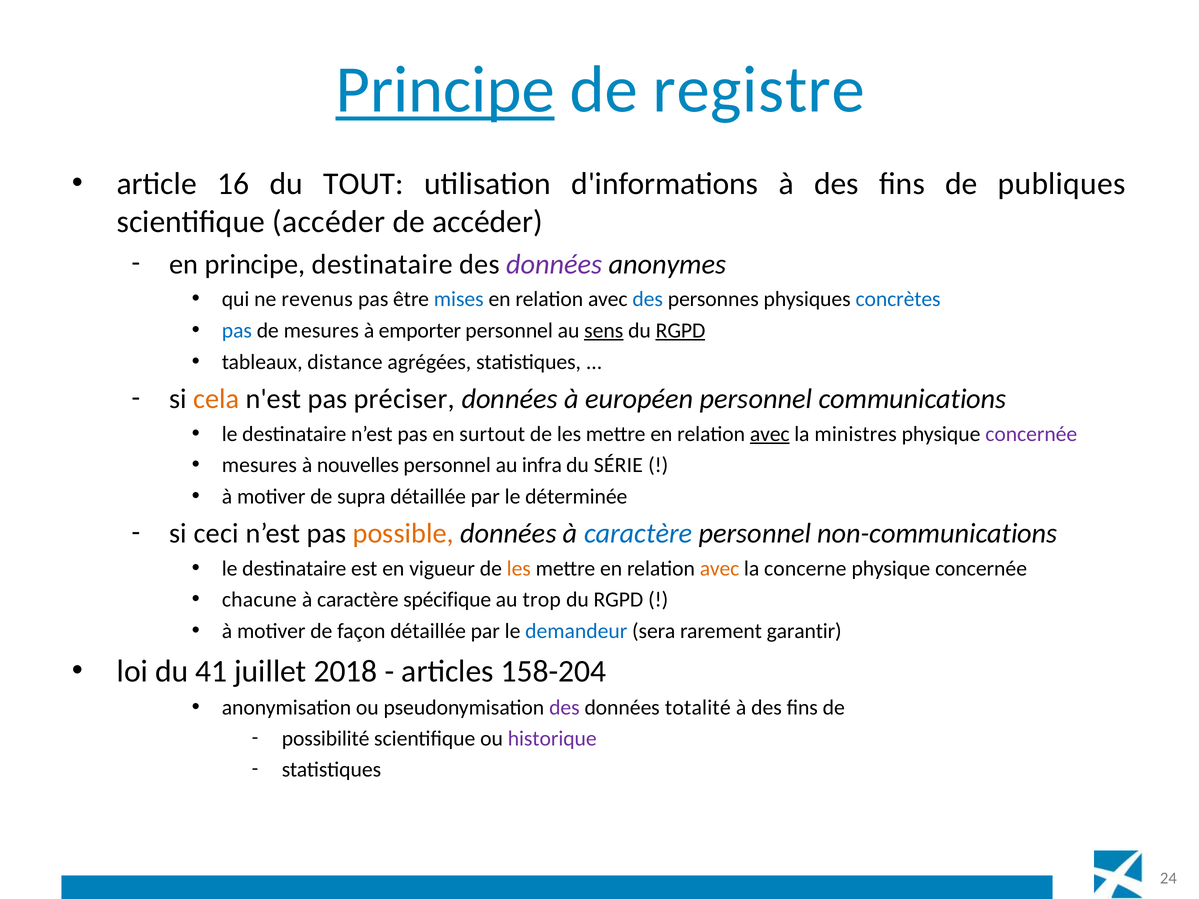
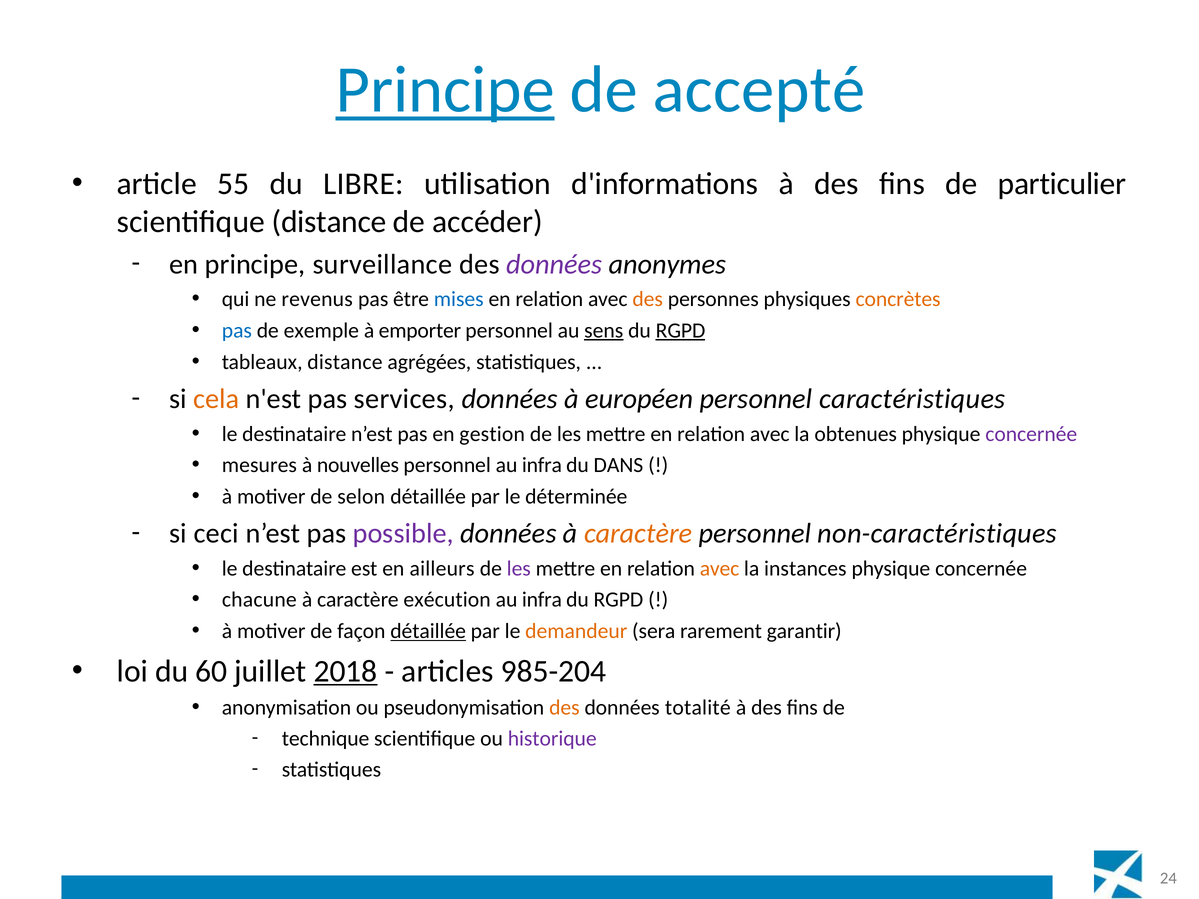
registre: registre -> accepté
16: 16 -> 55
TOUT: TOUT -> LIBRE
publiques: publiques -> particulier
scientifique accéder: accéder -> distance
principe destinataire: destinataire -> surveillance
des at (648, 299) colour: blue -> orange
concrètes colour: blue -> orange
de mesures: mesures -> exemple
préciser: préciser -> services
communications: communications -> caractéristiques
surtout: surtout -> gestion
avec at (770, 434) underline: present -> none
ministres: ministres -> obtenues
SÉRIE: SÉRIE -> DANS
supra: supra -> selon
possible colour: orange -> purple
caractère at (638, 534) colour: blue -> orange
non-communications: non-communications -> non-caractéristiques
vigueur: vigueur -> ailleurs
les at (519, 569) colour: orange -> purple
concerne: concerne -> instances
spécifique: spécifique -> exécution
trop at (542, 600): trop -> infra
détaillée at (428, 631) underline: none -> present
demandeur colour: blue -> orange
41: 41 -> 60
2018 underline: none -> present
158-204: 158-204 -> 985-204
des at (564, 708) colour: purple -> orange
possibilité: possibilité -> technique
